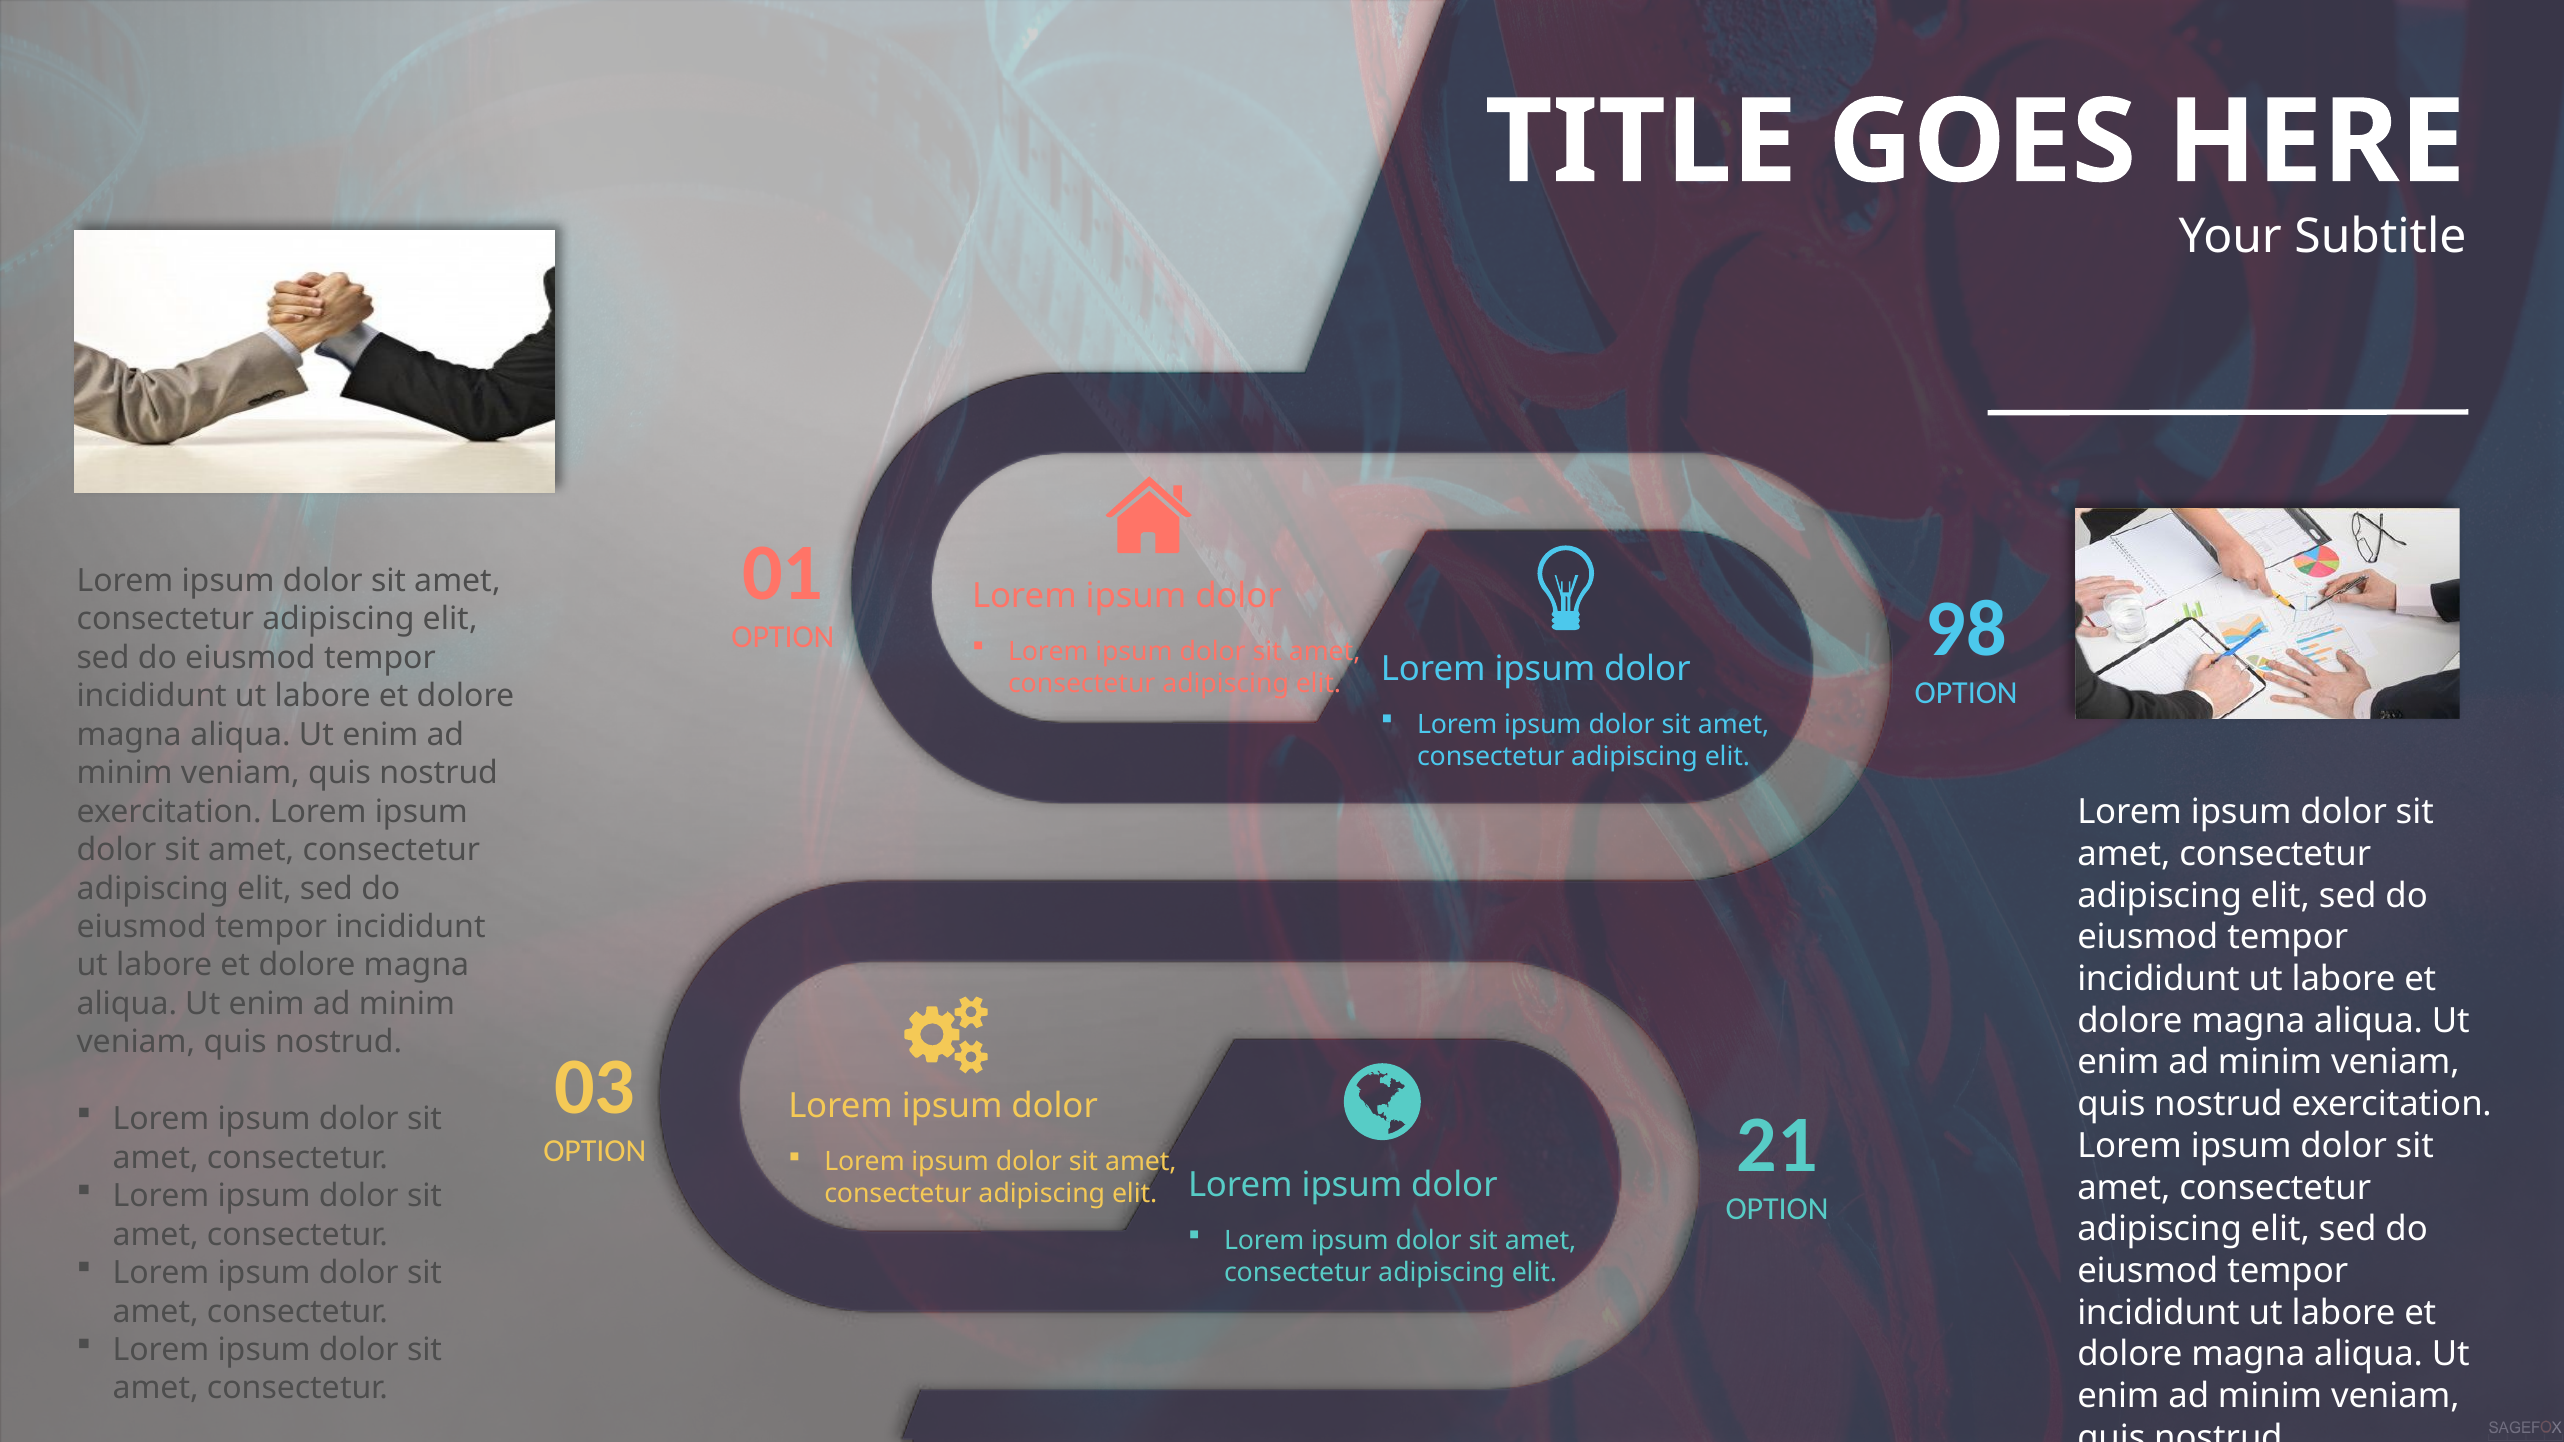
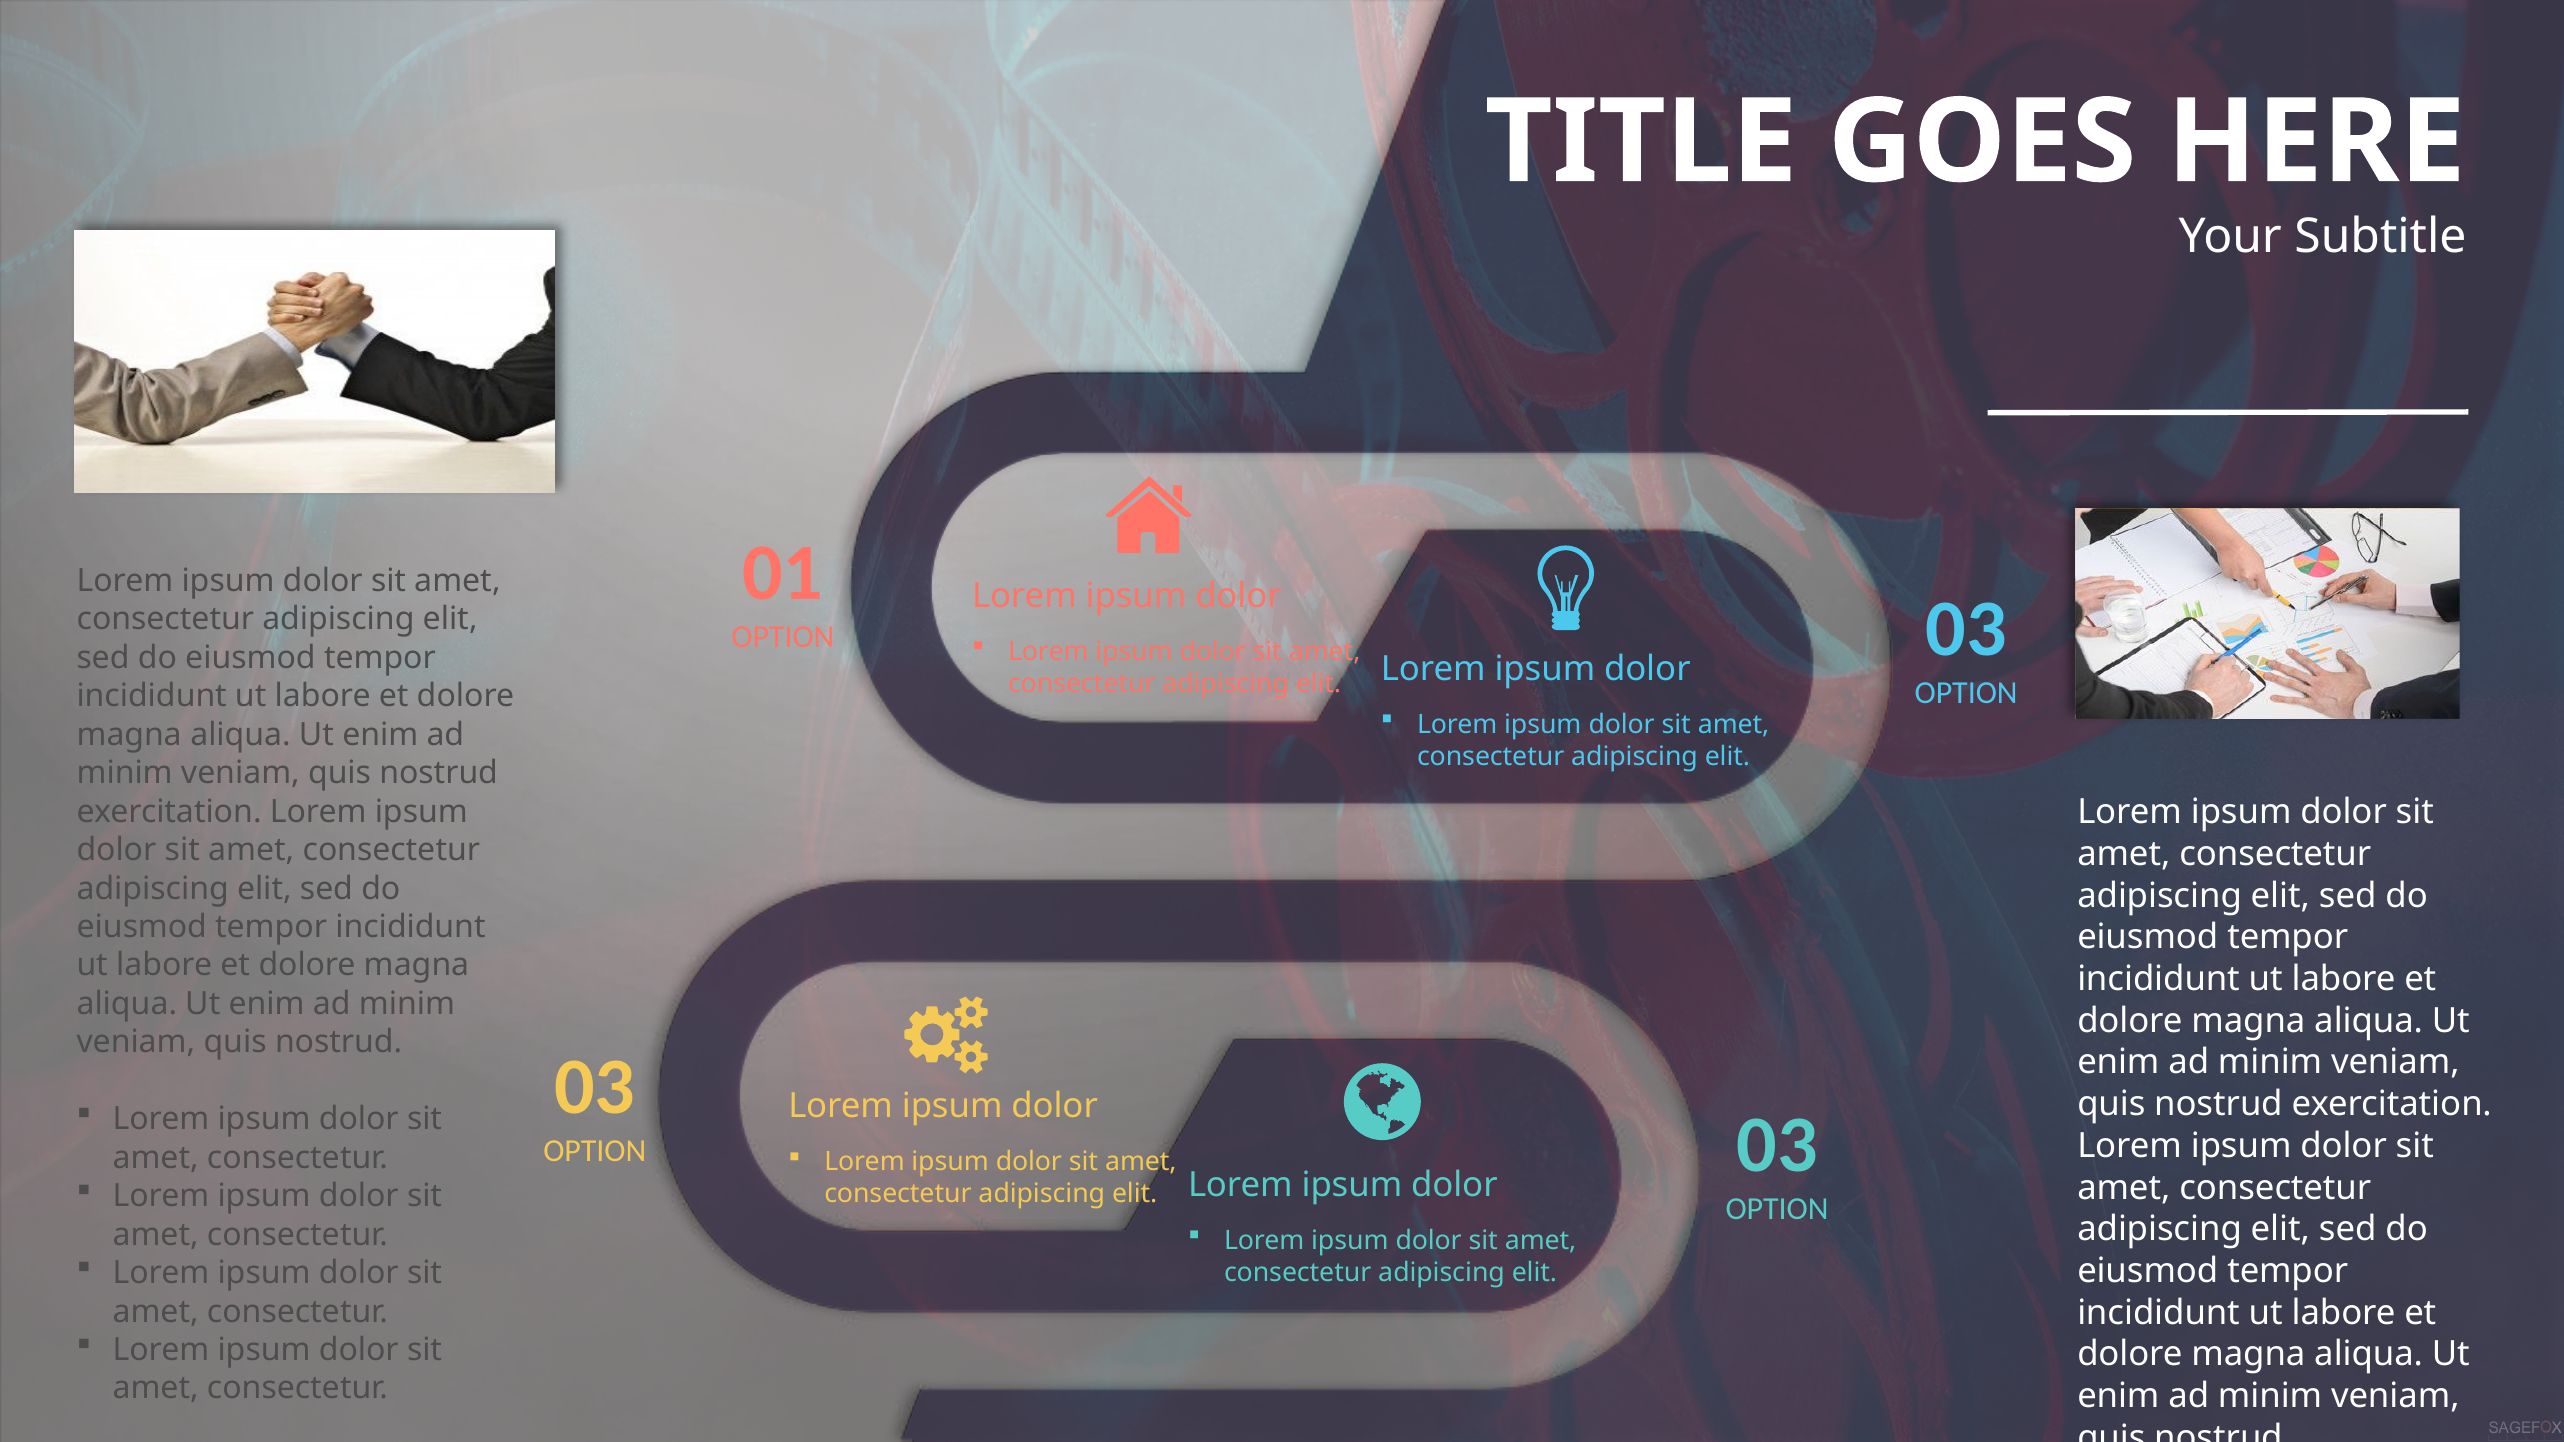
98 at (1966, 629): 98 -> 03
21 at (1777, 1145): 21 -> 03
